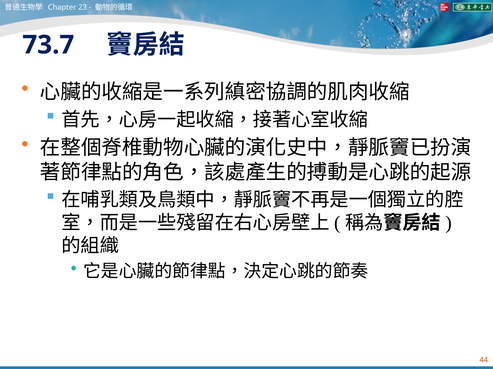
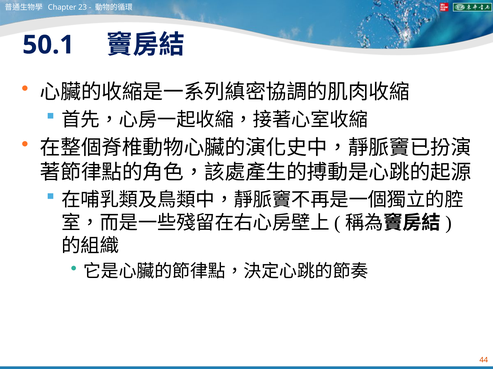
73.7: 73.7 -> 50.1
